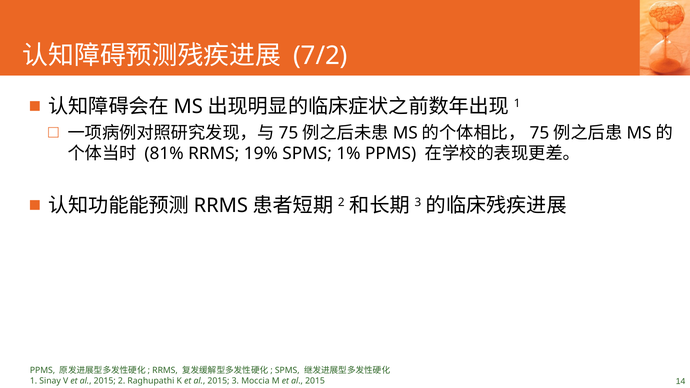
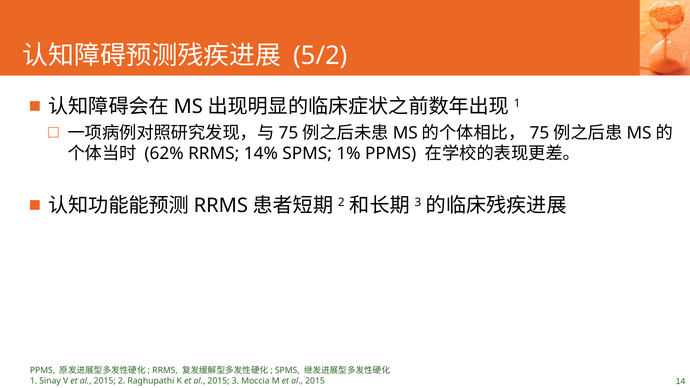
7/2: 7/2 -> 5/2
81%: 81% -> 62%
19%: 19% -> 14%
